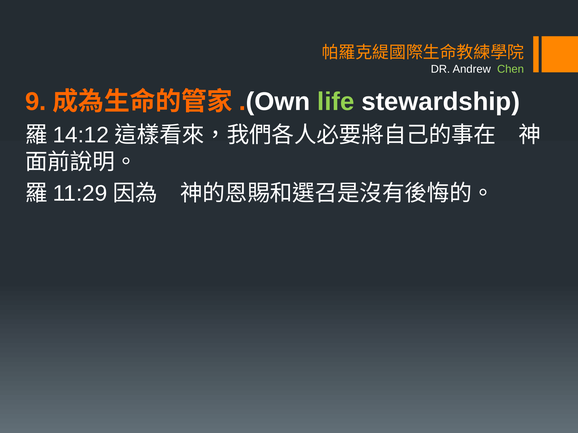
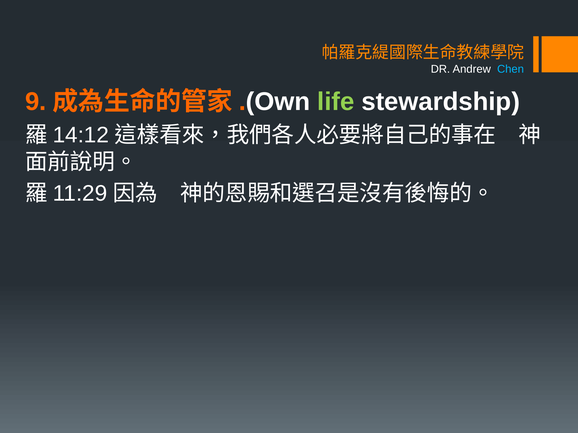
Chen colour: light green -> light blue
